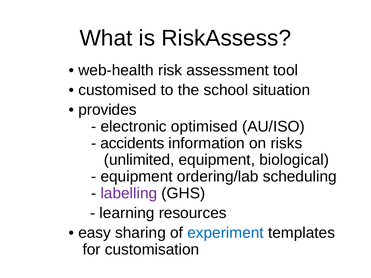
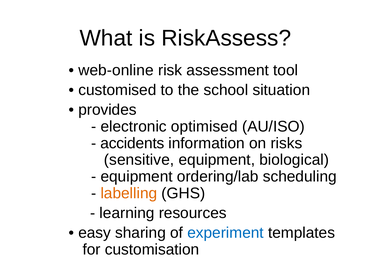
web-health: web-health -> web-online
unlimited: unlimited -> sensitive
labelling colour: purple -> orange
